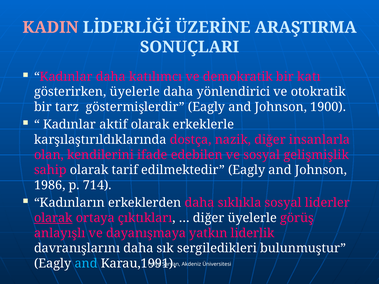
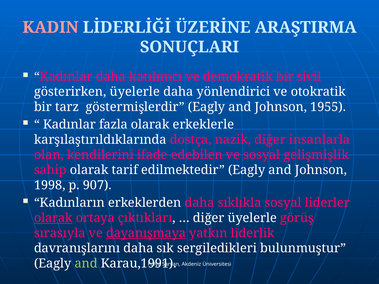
katı: katı -> sivil
1900: 1900 -> 1955
aktif: aktif -> fazla
1986: 1986 -> 1998
714: 714 -> 907
anlayışlı: anlayışlı -> sırasıyla
dayanışmaya underline: none -> present
and at (86, 264) colour: light blue -> light green
